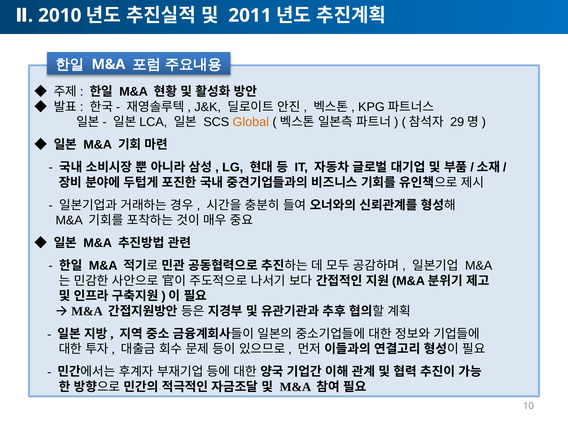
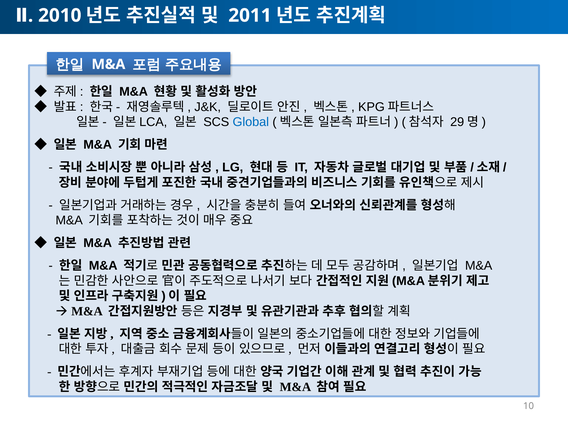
Global colour: orange -> blue
